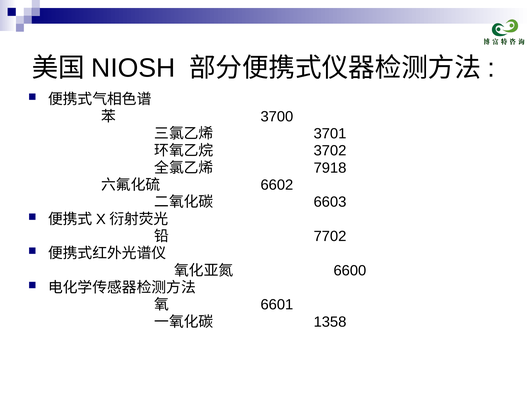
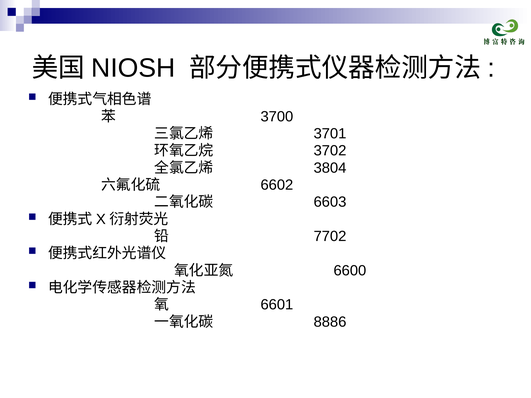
7918: 7918 -> 3804
1358: 1358 -> 8886
